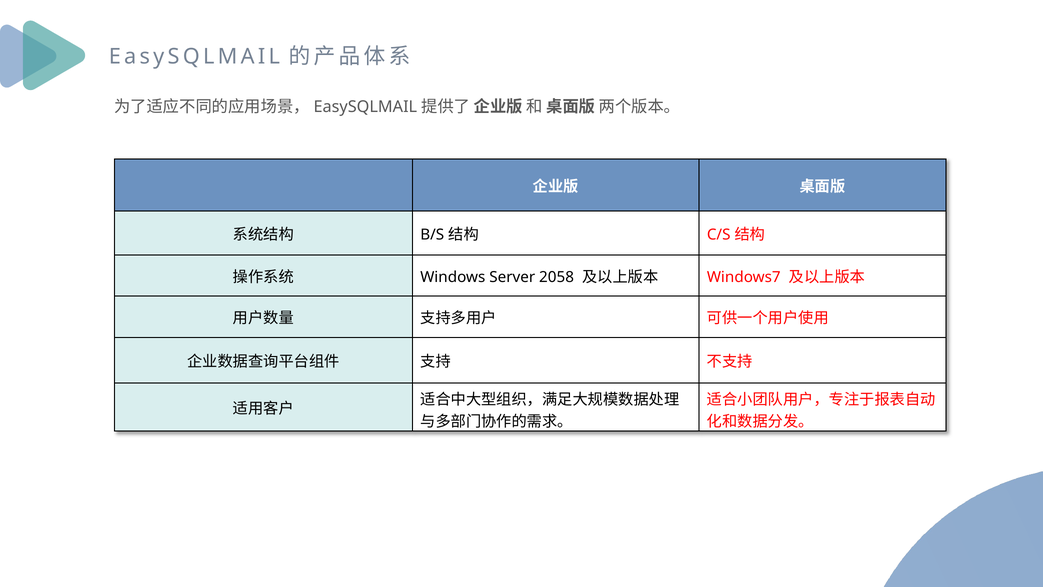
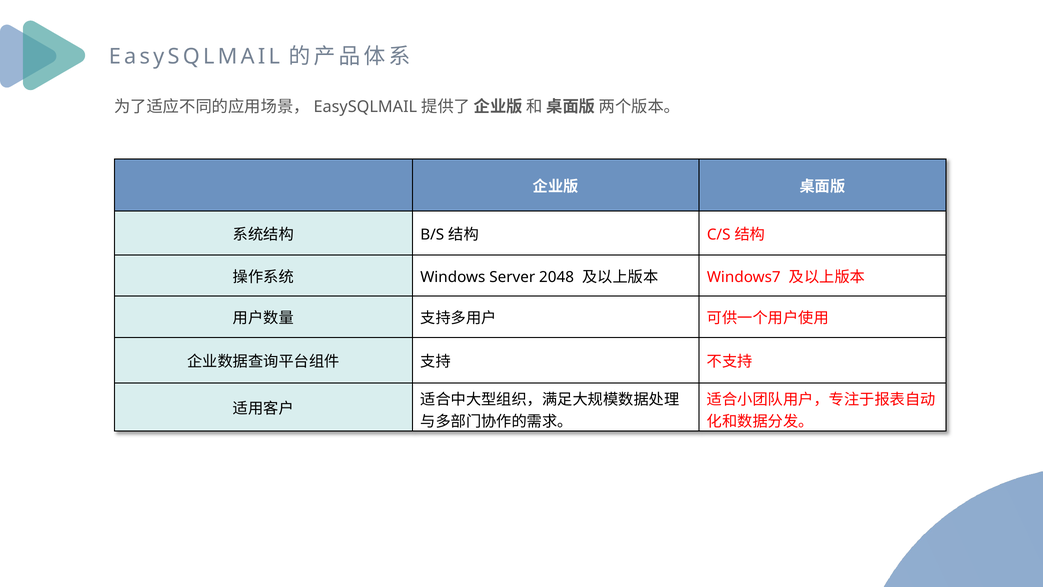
2058: 2058 -> 2048
